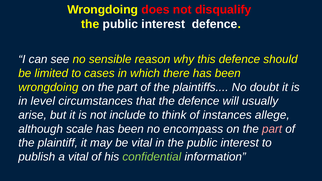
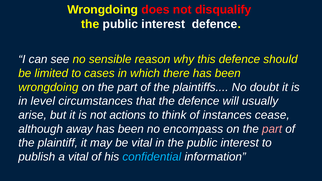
include: include -> actions
allege: allege -> cease
scale: scale -> away
confidential colour: light green -> light blue
